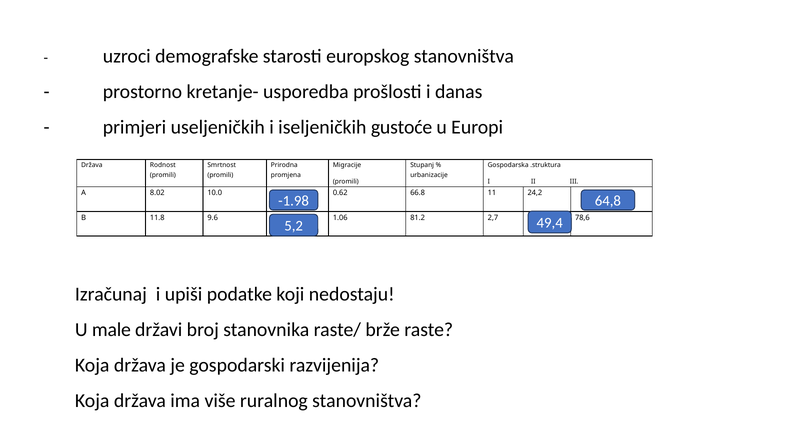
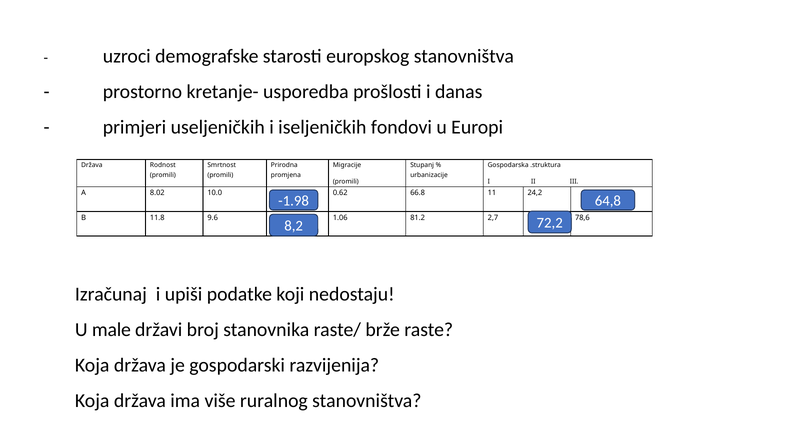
gustoće: gustoće -> fondovi
49,4: 49,4 -> 72,2
5,2: 5,2 -> 8,2
